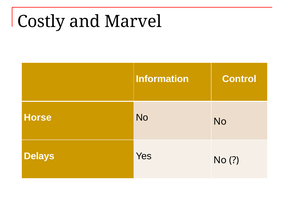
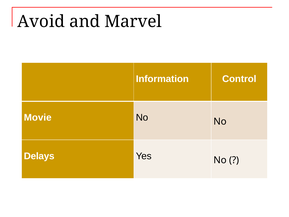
Costly: Costly -> Avoid
Horse: Horse -> Movie
